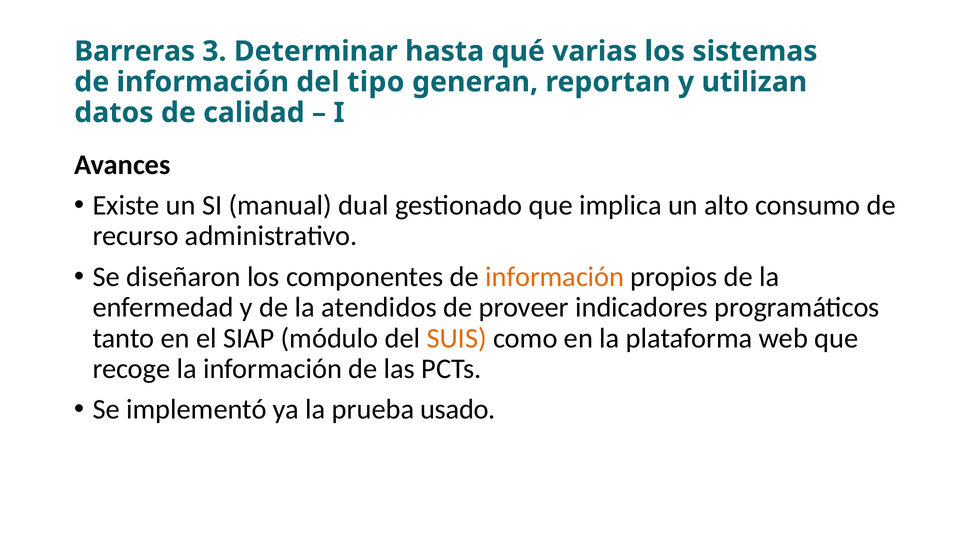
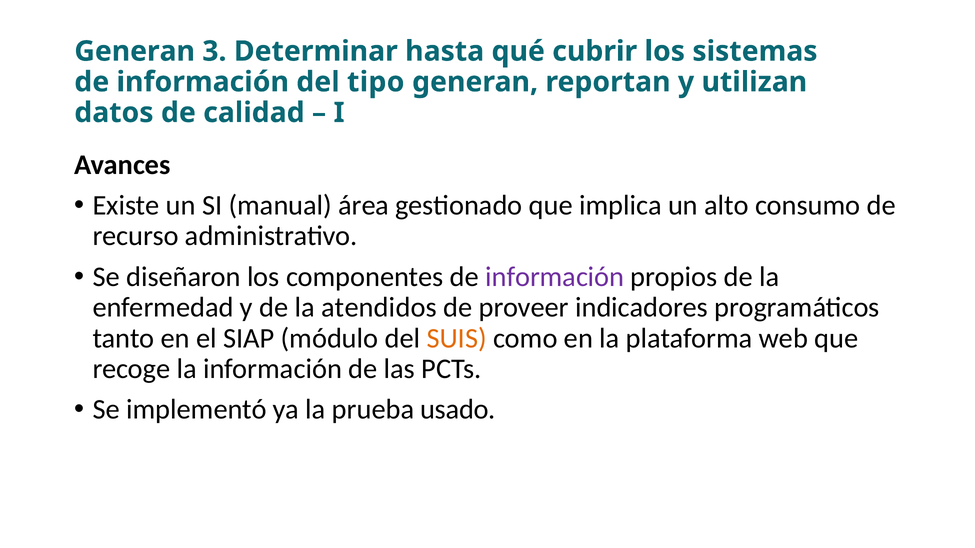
Barreras at (135, 51): Barreras -> Generan
varias: varias -> cubrir
dual: dual -> área
información at (555, 277) colour: orange -> purple
